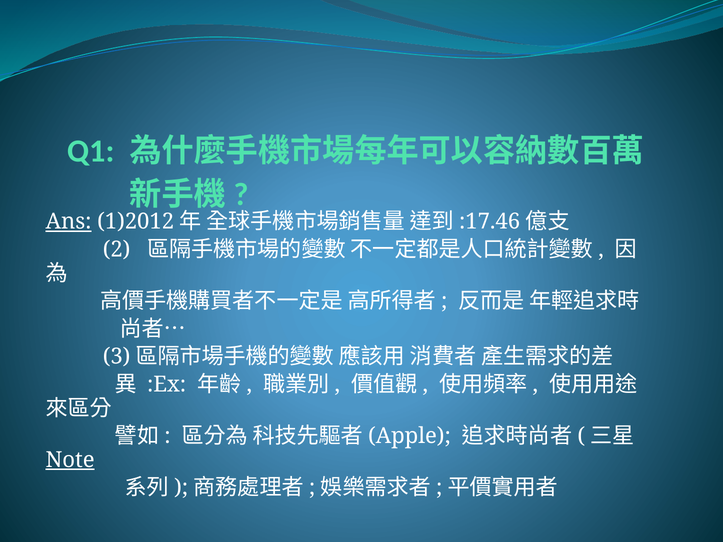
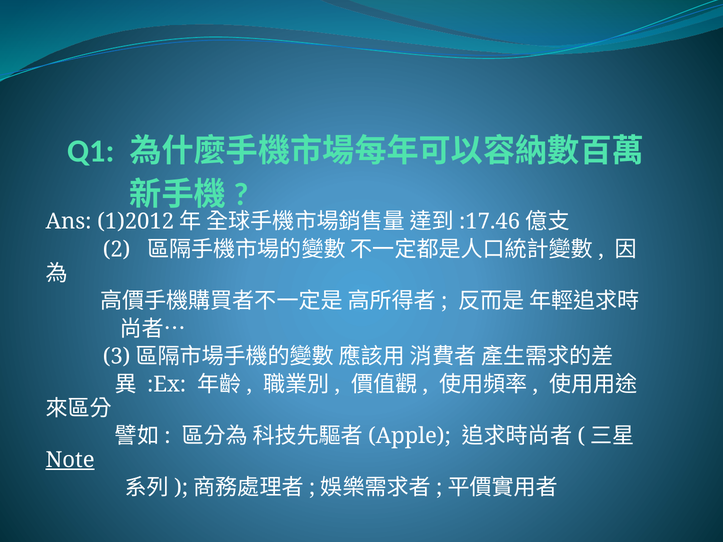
Ans underline: present -> none
